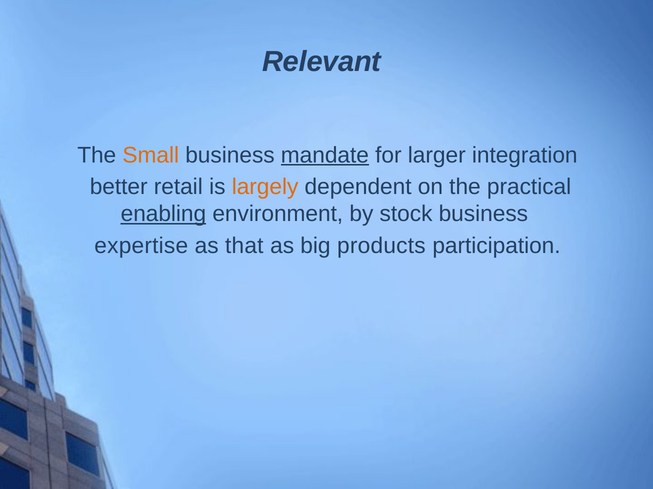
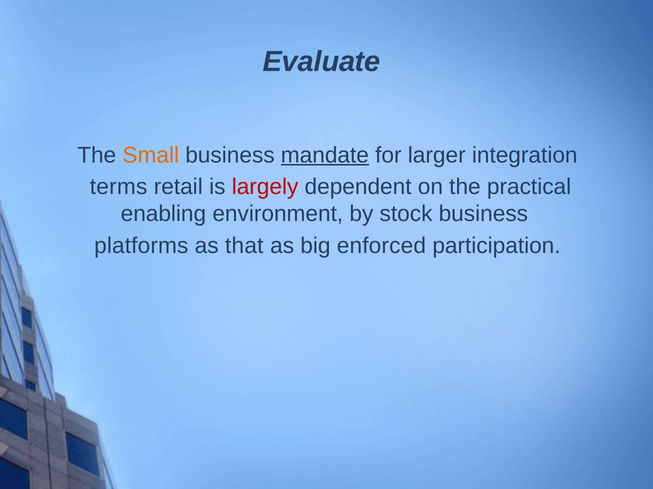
Relevant: Relevant -> Evaluate
better: better -> terms
largely colour: orange -> red
enabling underline: present -> none
expertise: expertise -> platforms
products: products -> enforced
